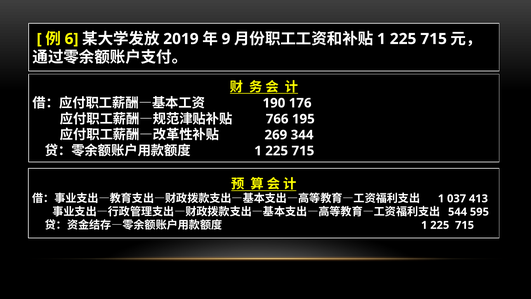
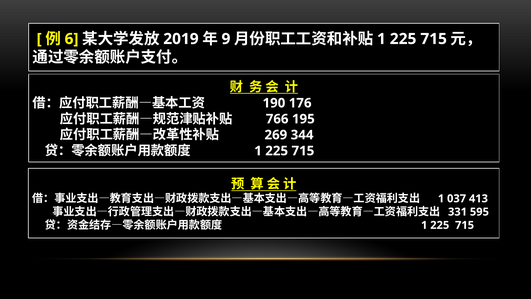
544: 544 -> 331
